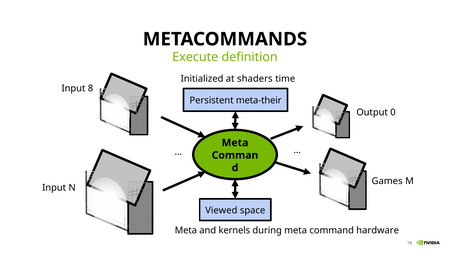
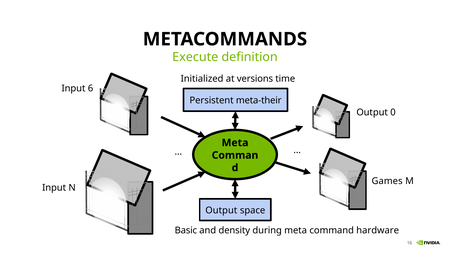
shaders: shaders -> versions
8: 8 -> 6
Viewed at (221, 210): Viewed -> Output
Meta at (186, 231): Meta -> Basic
kernels: kernels -> density
